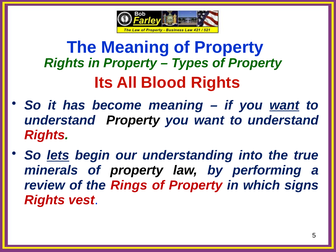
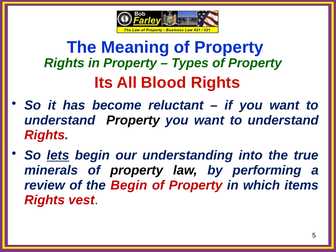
become meaning: meaning -> reluctant
want at (284, 105) underline: present -> none
the Rings: Rings -> Begin
signs: signs -> items
